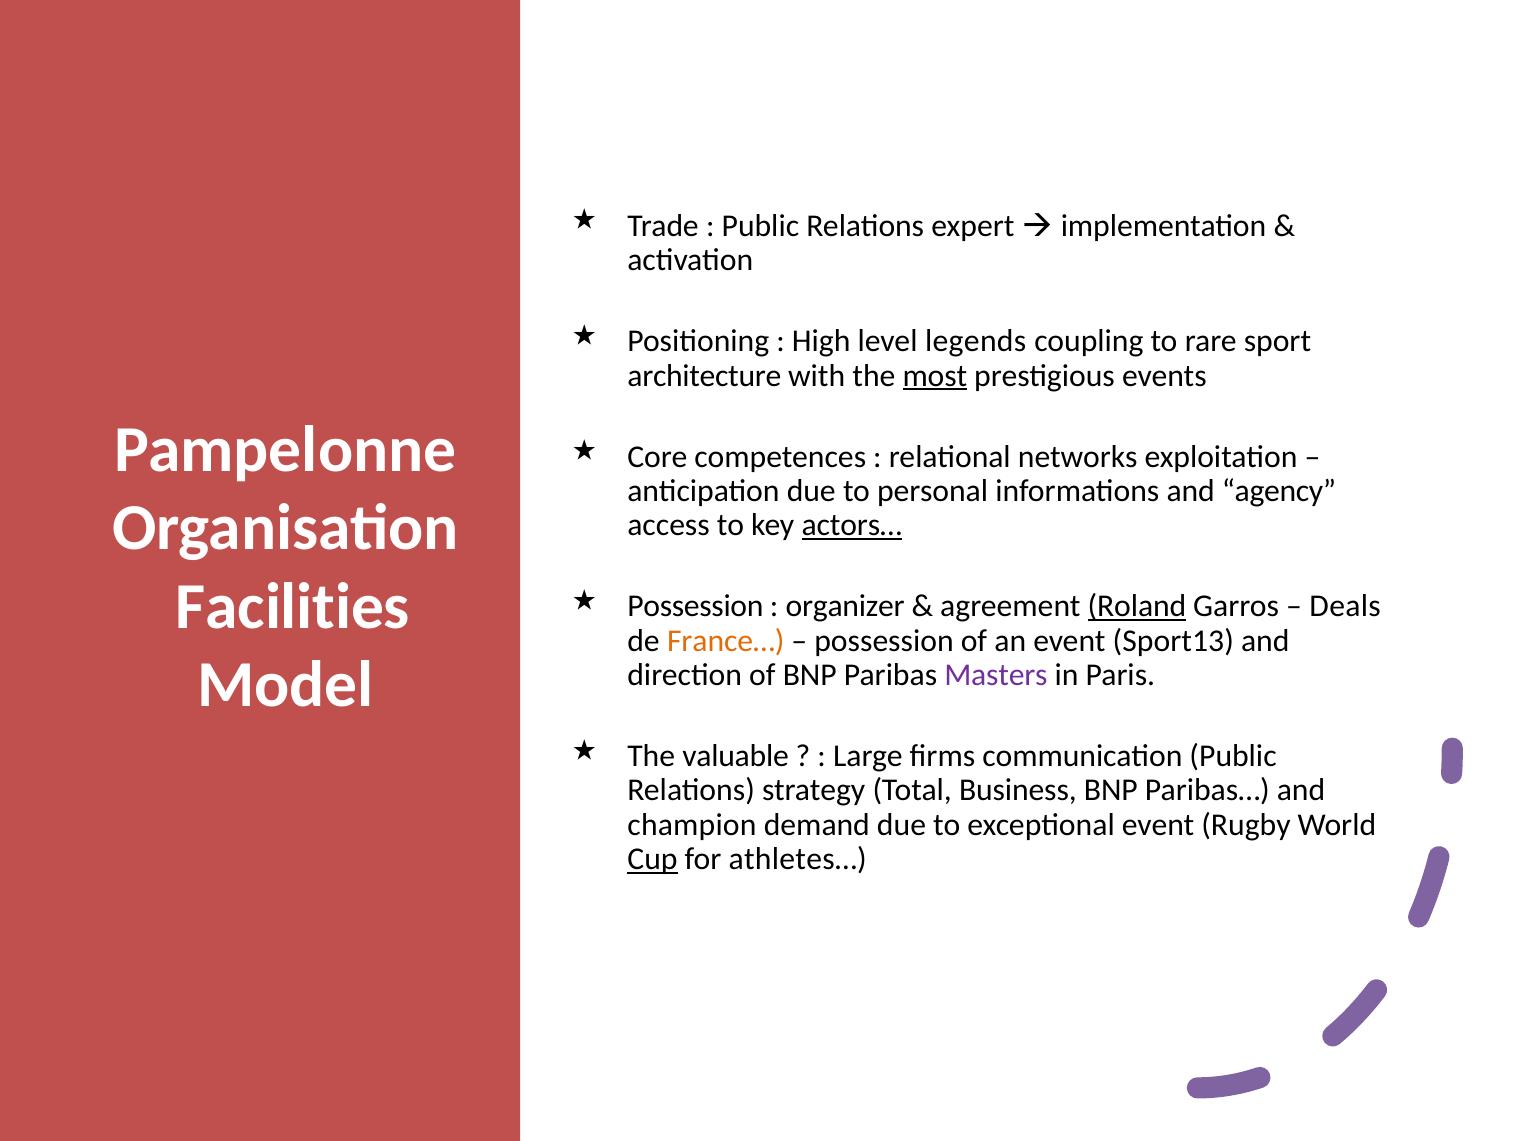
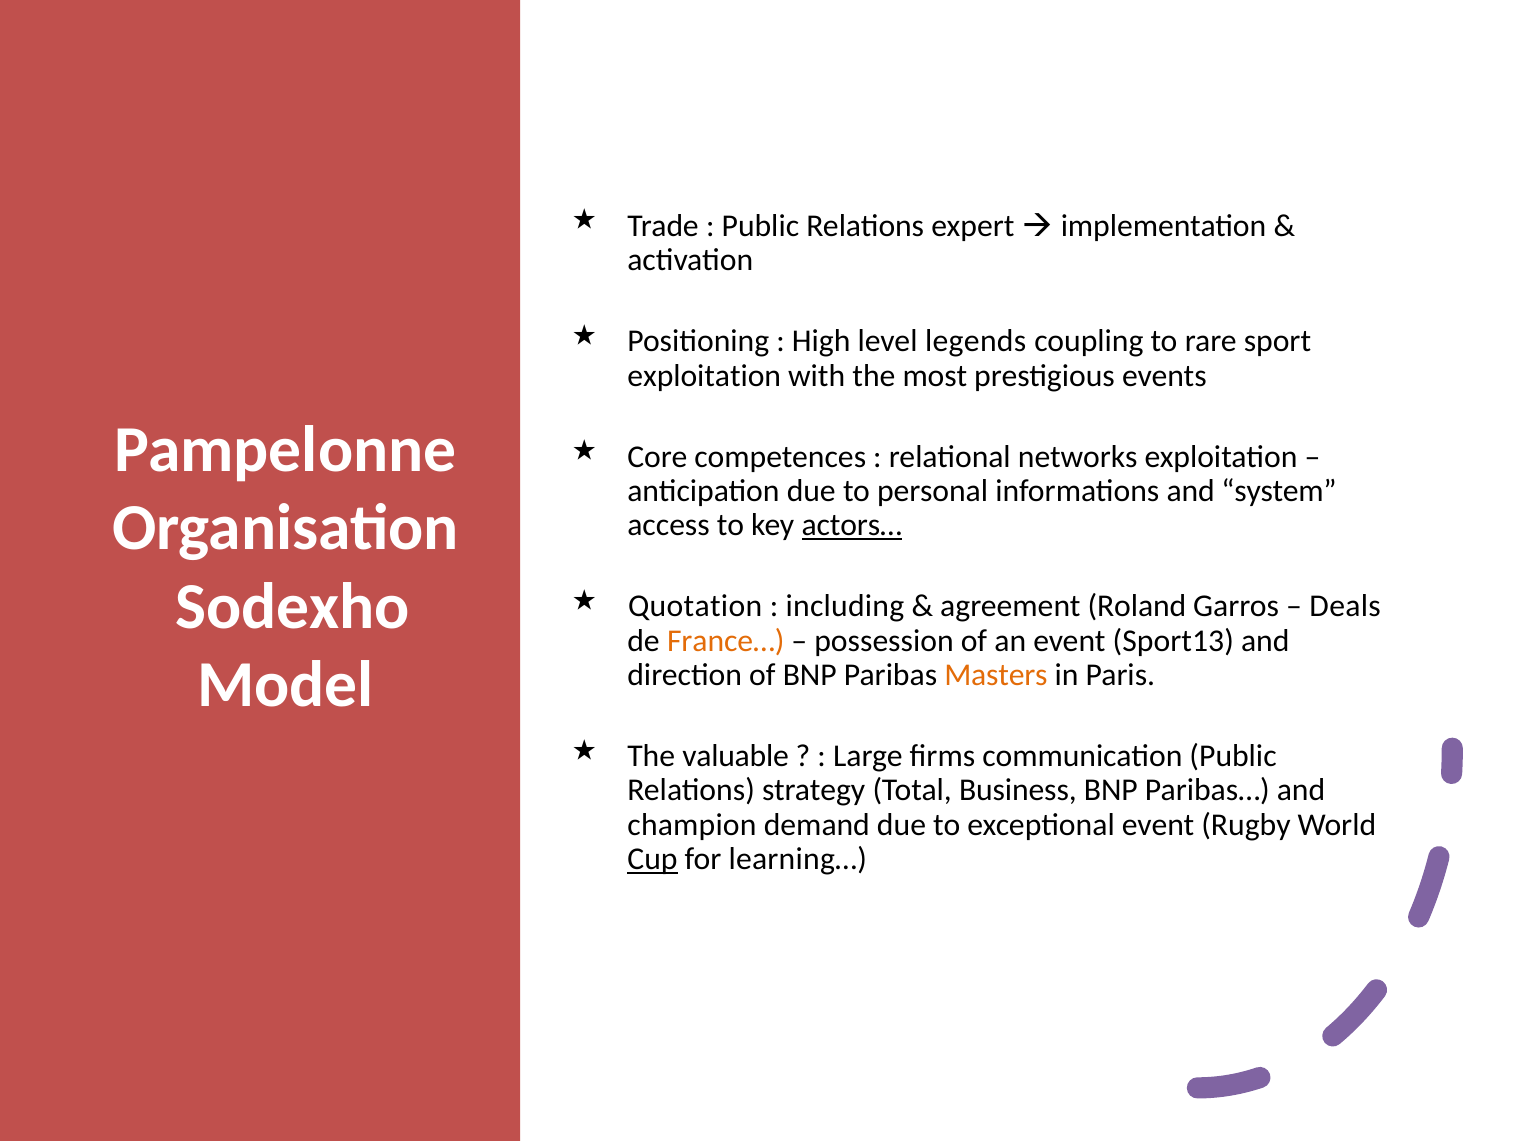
architecture at (704, 376): architecture -> exploitation
most underline: present -> none
agency: agency -> system
Facilities: Facilities -> Sodexho
Possession at (695, 607): Possession -> Quotation
organizer: organizer -> including
Roland underline: present -> none
Masters colour: purple -> orange
athletes…: athletes… -> learning…
